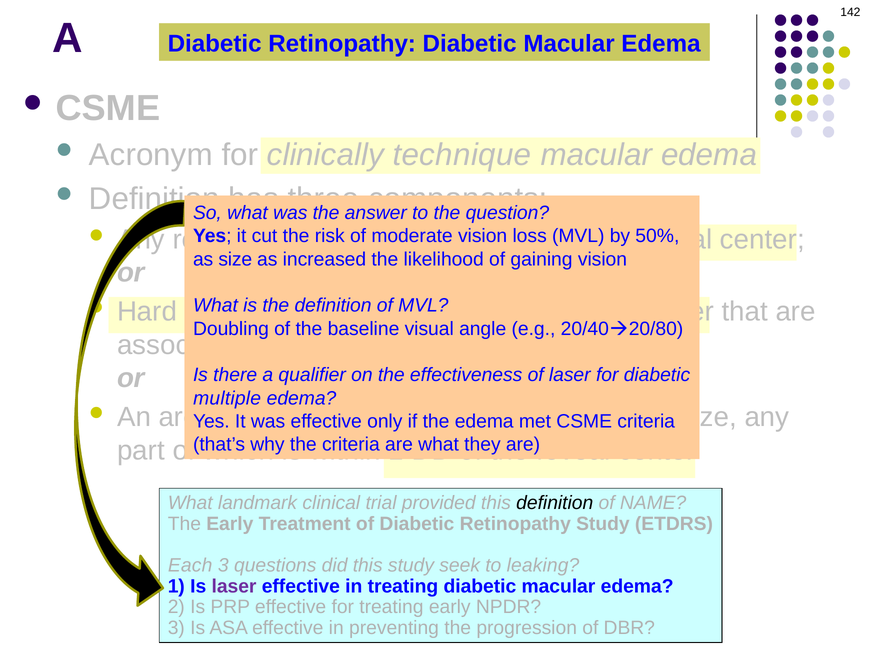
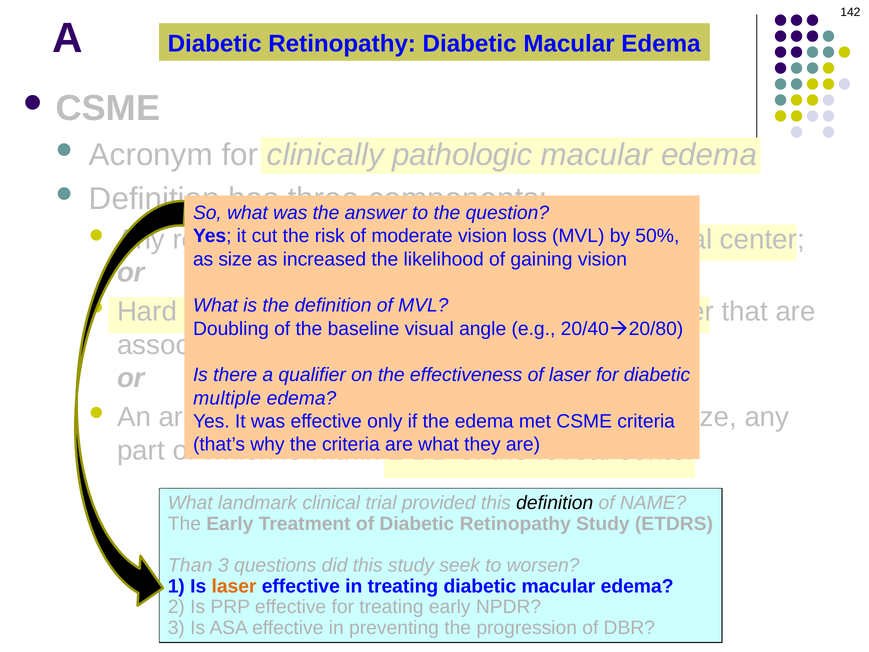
technique: technique -> pathologic
Each: Each -> Than
leaking: leaking -> worsen
laser at (234, 586) colour: purple -> orange
